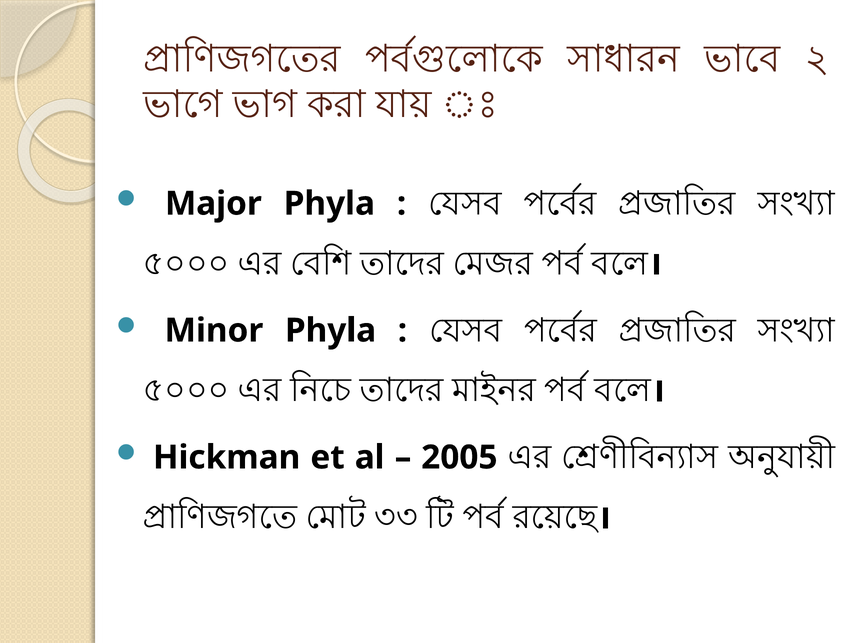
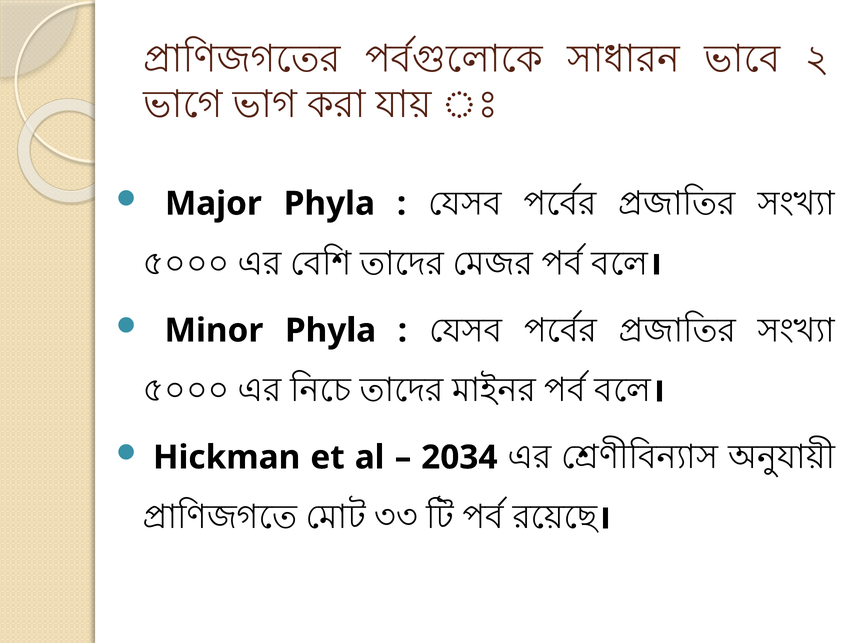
2005: 2005 -> 2034
